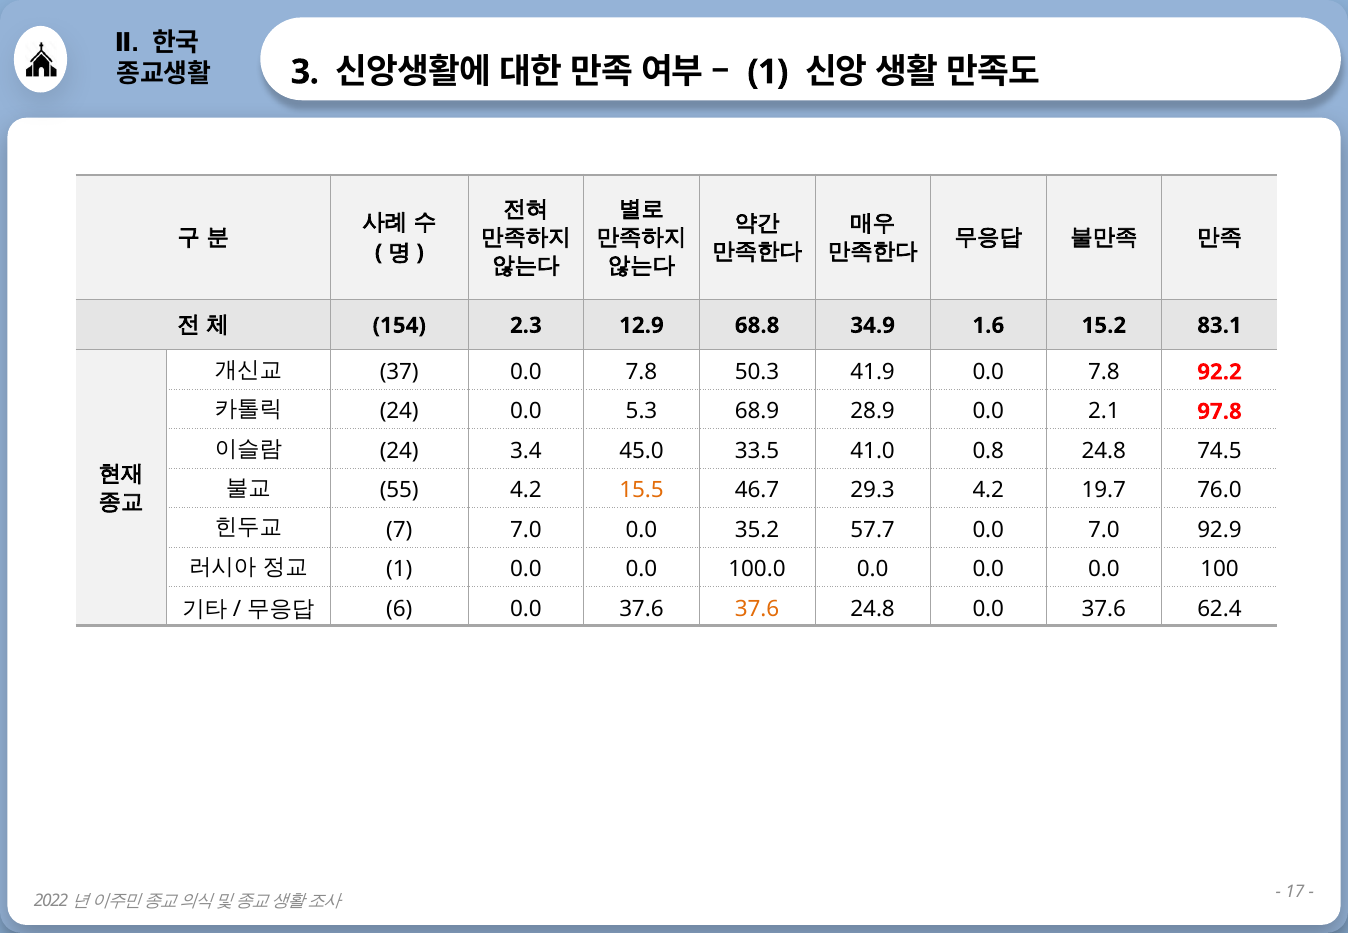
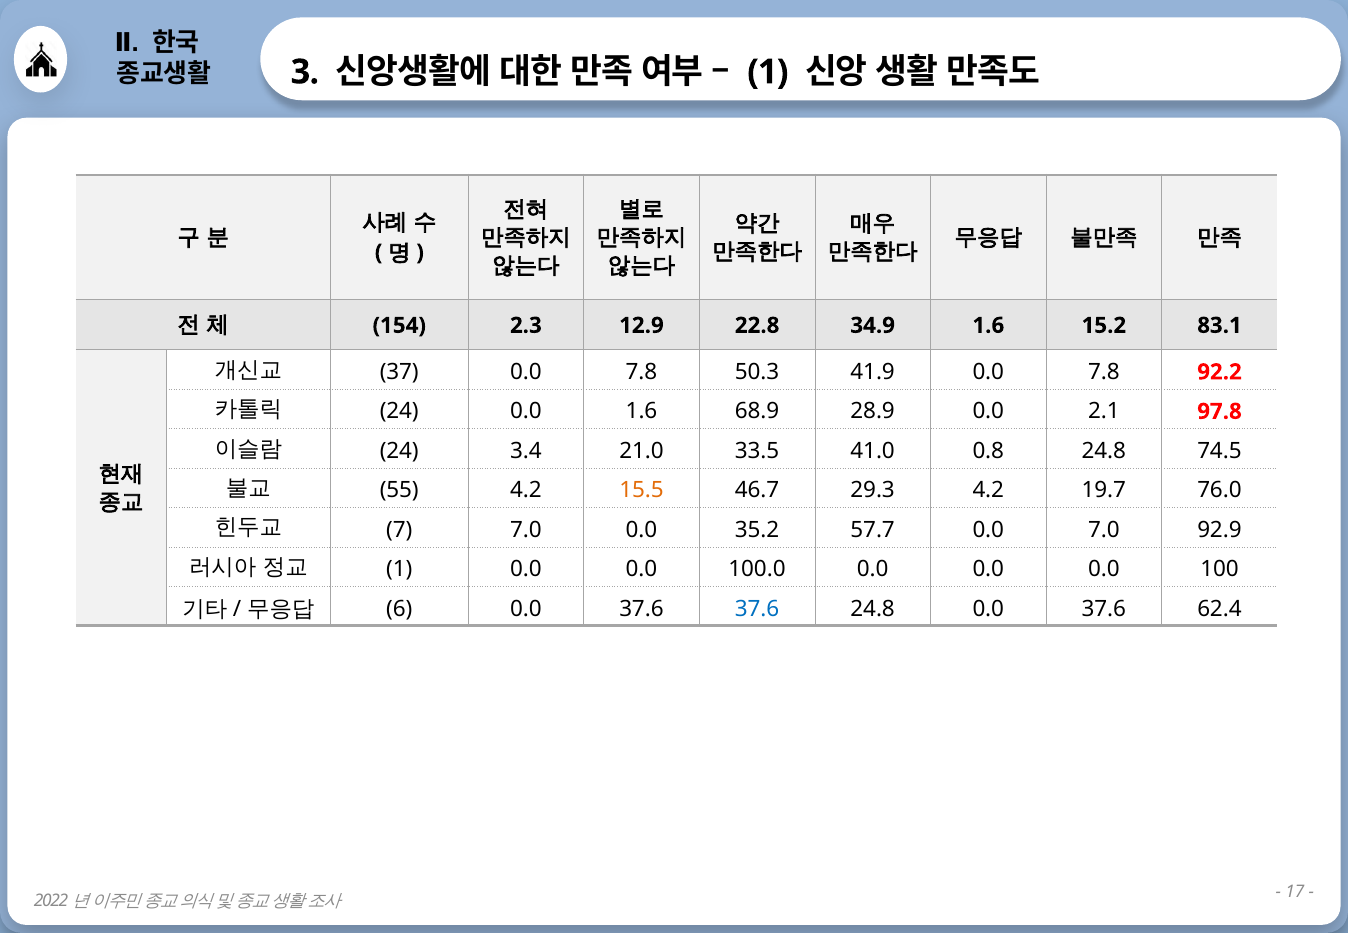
68.8: 68.8 -> 22.8
0.0 5.3: 5.3 -> 1.6
45.0: 45.0 -> 21.0
37.6 at (757, 609) colour: orange -> blue
